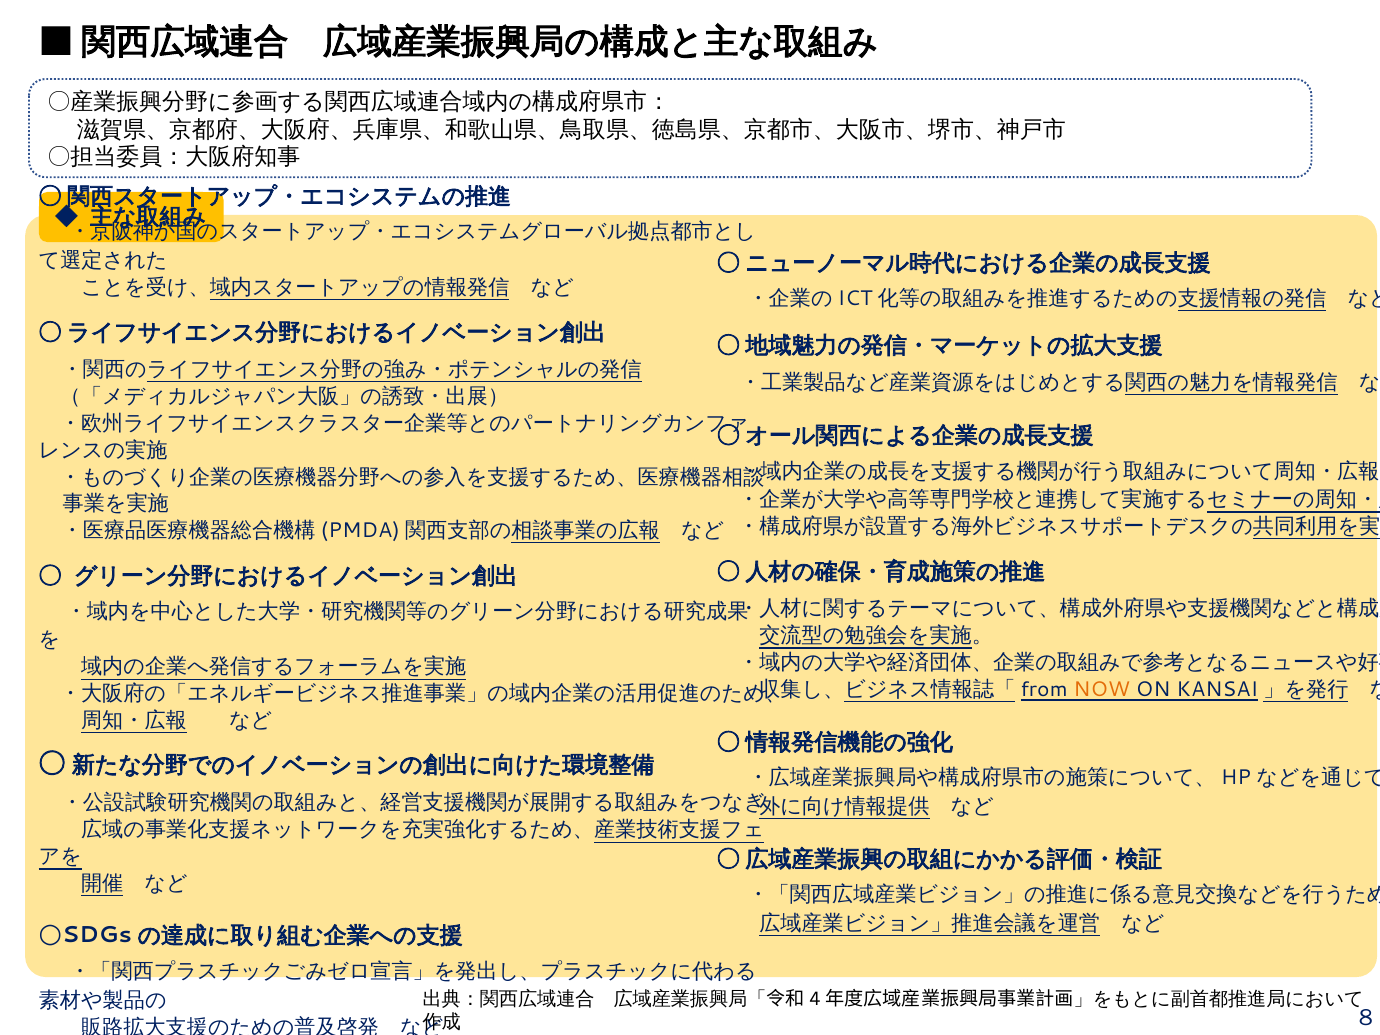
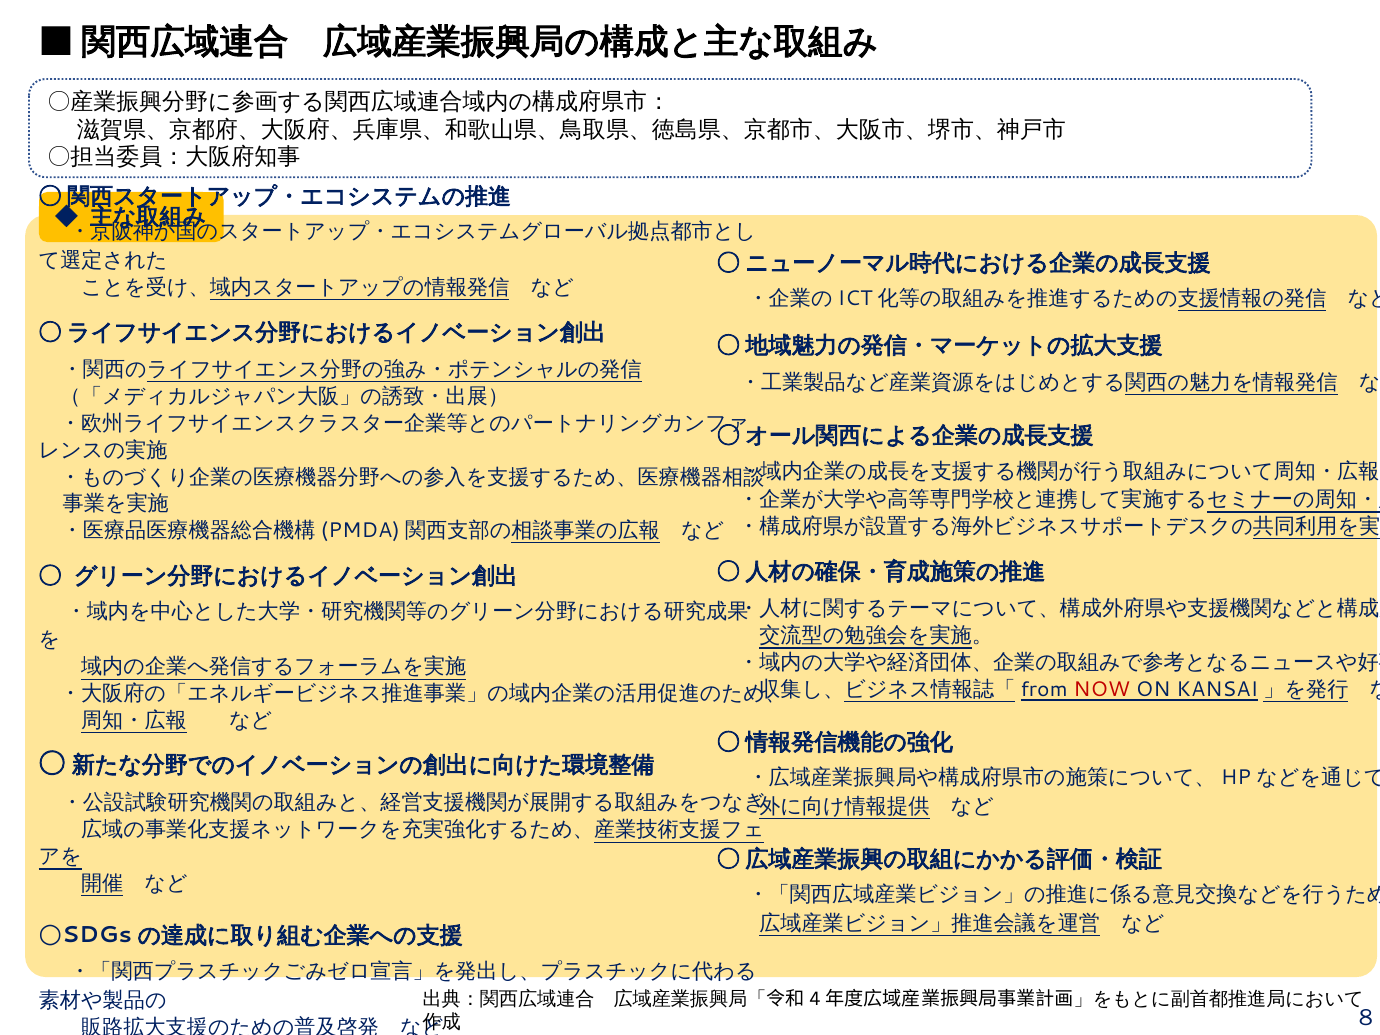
NOW colour: orange -> red
